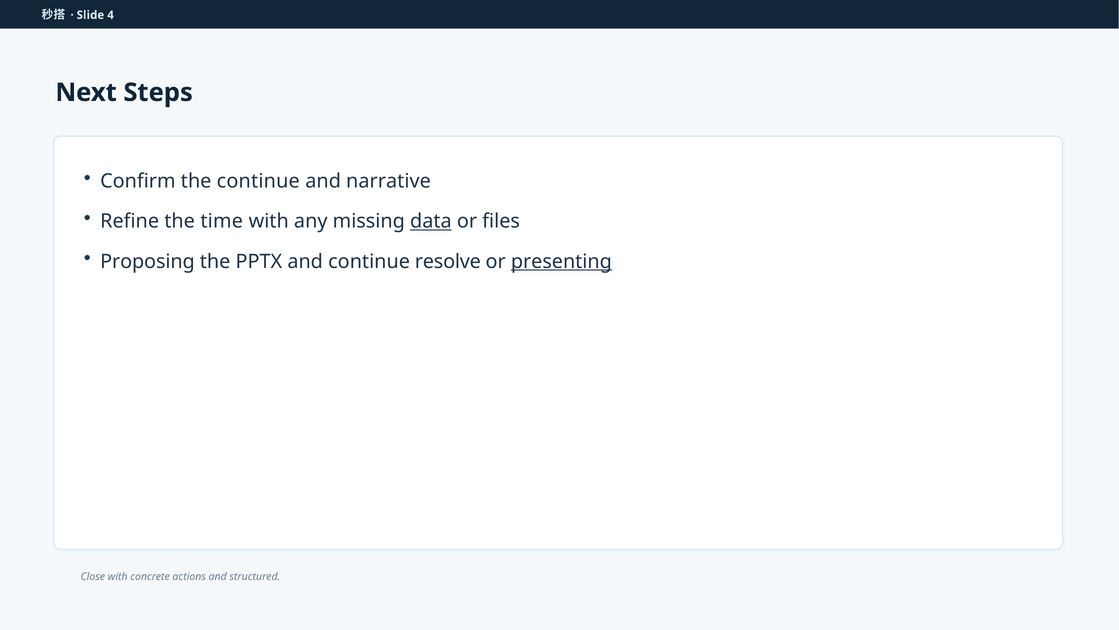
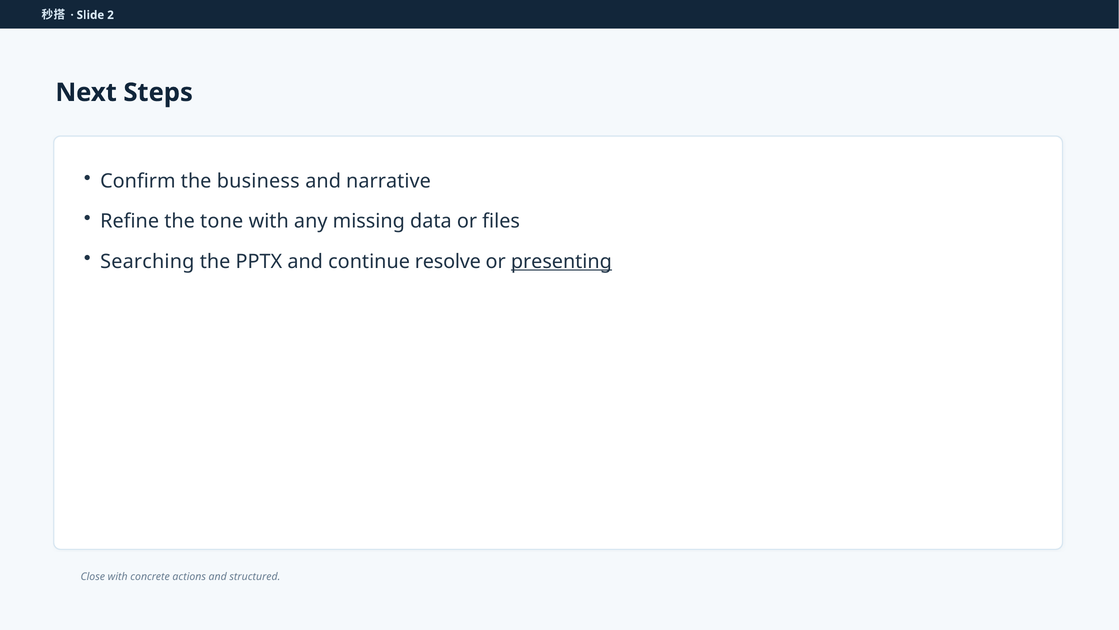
4: 4 -> 2
the continue: continue -> business
time: time -> tone
data underline: present -> none
Proposing: Proposing -> Searching
